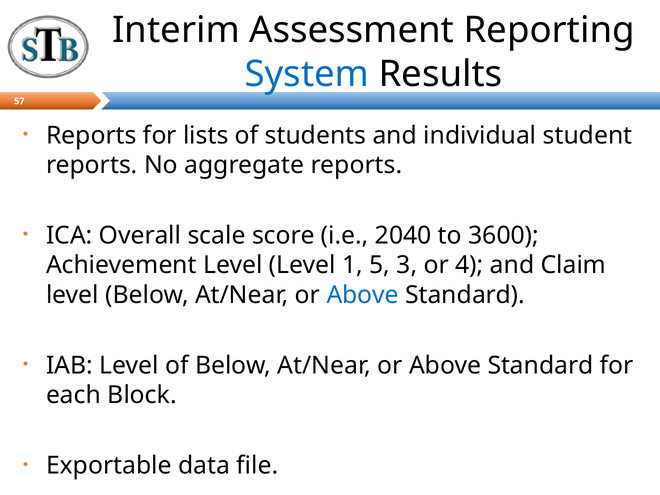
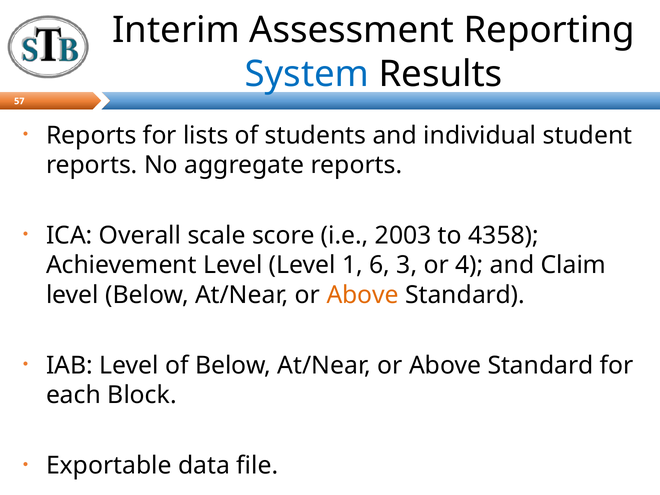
2040: 2040 -> 2003
3600: 3600 -> 4358
5: 5 -> 6
Above at (363, 295) colour: blue -> orange
